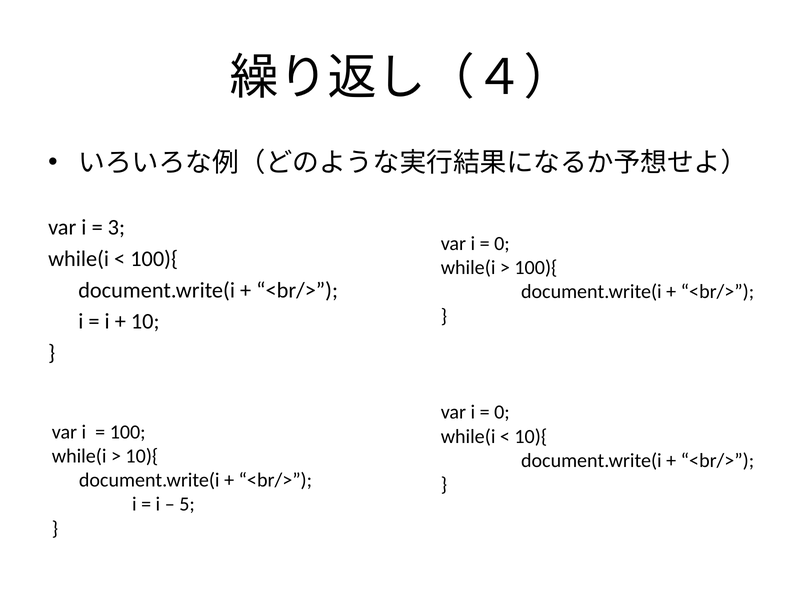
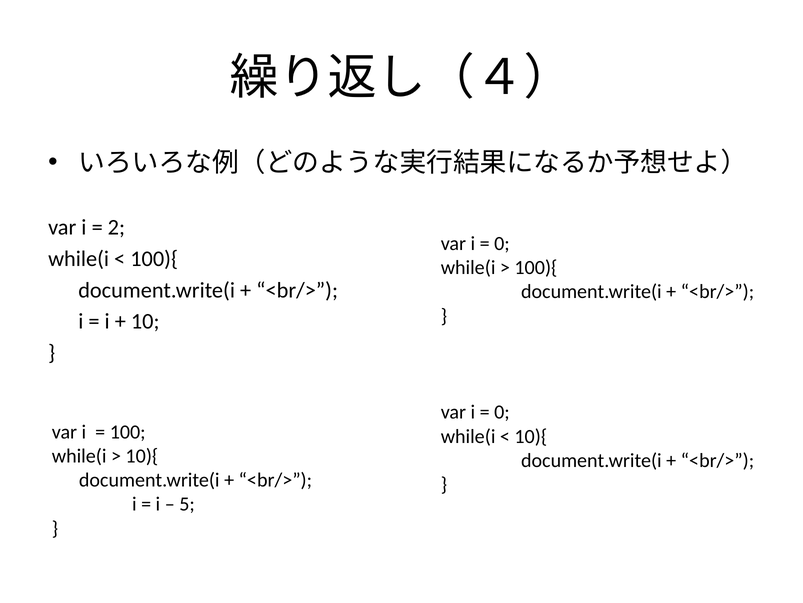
3: 3 -> 2
